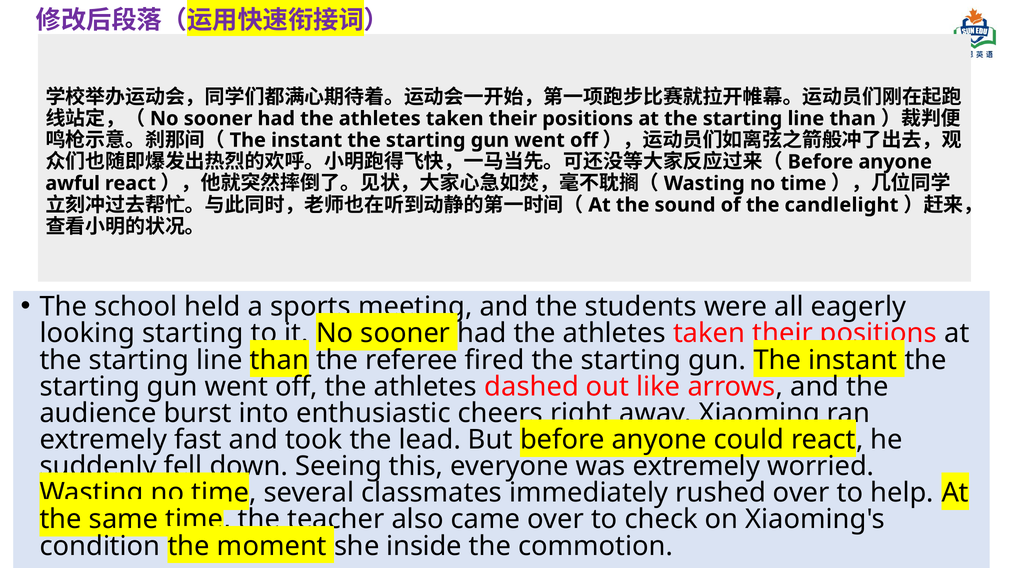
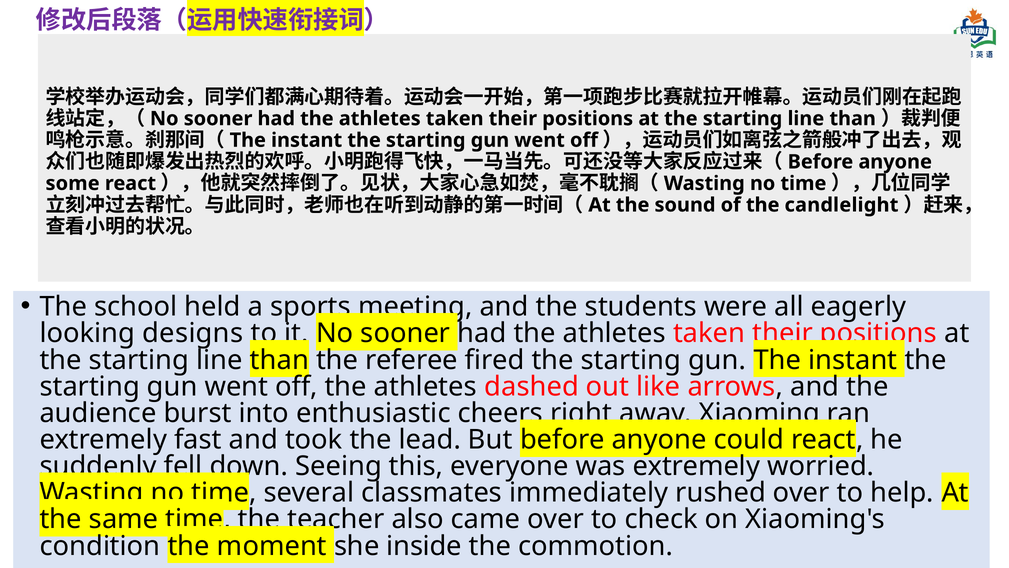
awful: awful -> some
looking starting: starting -> designs
